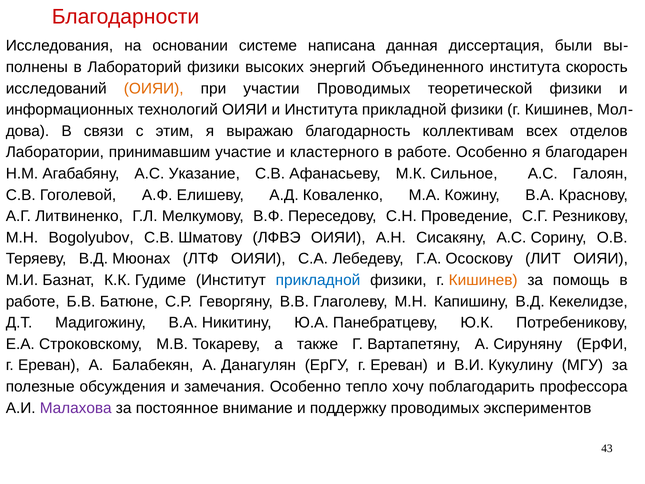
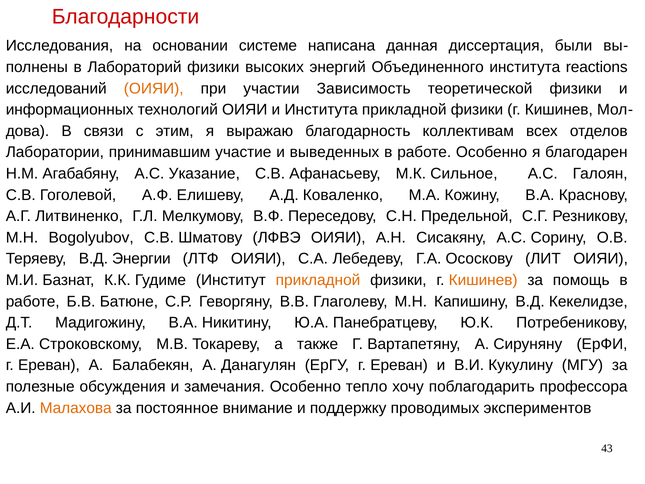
скорость: скорость -> reactions
участии Проводимых: Проводимых -> Зависимость
кластерного: кластерного -> выведенных
Проведение: Проведение -> Предельной
Мюонах: Мюонах -> Энергии
прикладной at (318, 280) colour: blue -> orange
Малахова colour: purple -> orange
